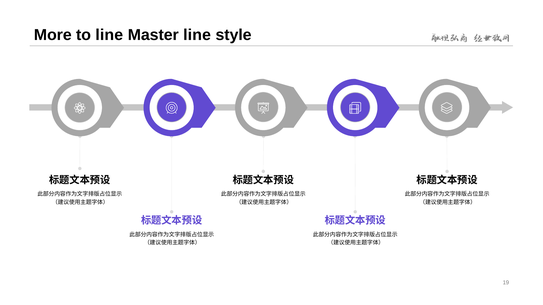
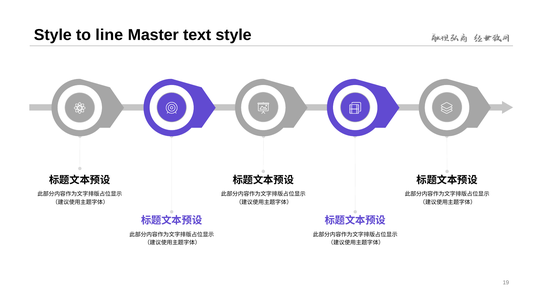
More at (53, 35): More -> Style
Master line: line -> text
